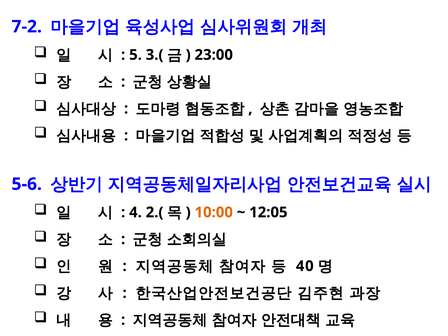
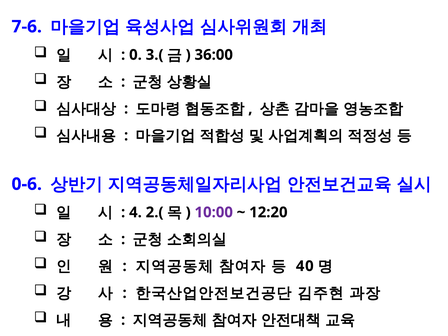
7-2: 7-2 -> 7-6
5: 5 -> 0
23:00: 23:00 -> 36:00
5-6: 5-6 -> 0-6
10:00 colour: orange -> purple
12:05: 12:05 -> 12:20
